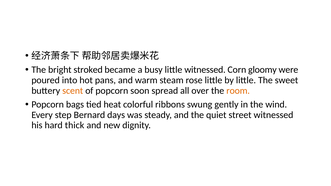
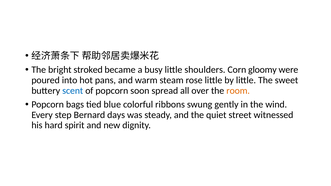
little witnessed: witnessed -> shoulders
scent colour: orange -> blue
heat: heat -> blue
thick: thick -> spirit
